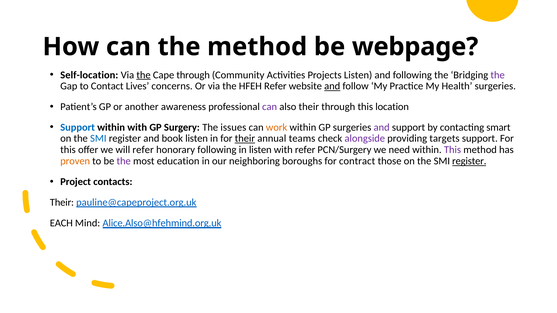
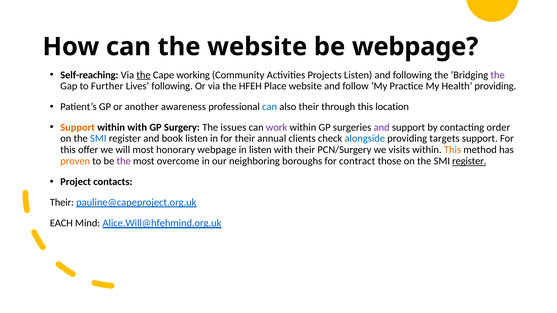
the method: method -> website
Self-location: Self-location -> Self-reaching
Cape through: through -> working
Contact: Contact -> Further
Lives concerns: concerns -> following
HFEH Refer: Refer -> Place
and at (332, 86) underline: present -> none
Health surgeries: surgeries -> providing
can at (270, 107) colour: purple -> blue
Support at (78, 127) colour: blue -> orange
work colour: orange -> purple
smart: smart -> order
their at (245, 139) underline: present -> none
teams: teams -> clients
alongside colour: purple -> blue
will refer: refer -> most
honorary following: following -> webpage
with refer: refer -> their
need: need -> visits
This at (452, 150) colour: purple -> orange
education: education -> overcome
Alice.Also@hfehmind.org.uk: Alice.Also@hfehmind.org.uk -> Alice.Will@hfehmind.org.uk
